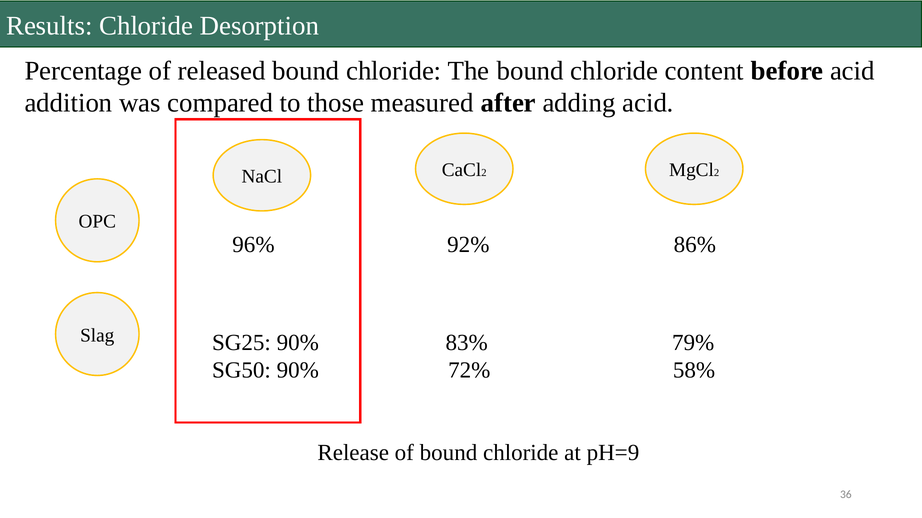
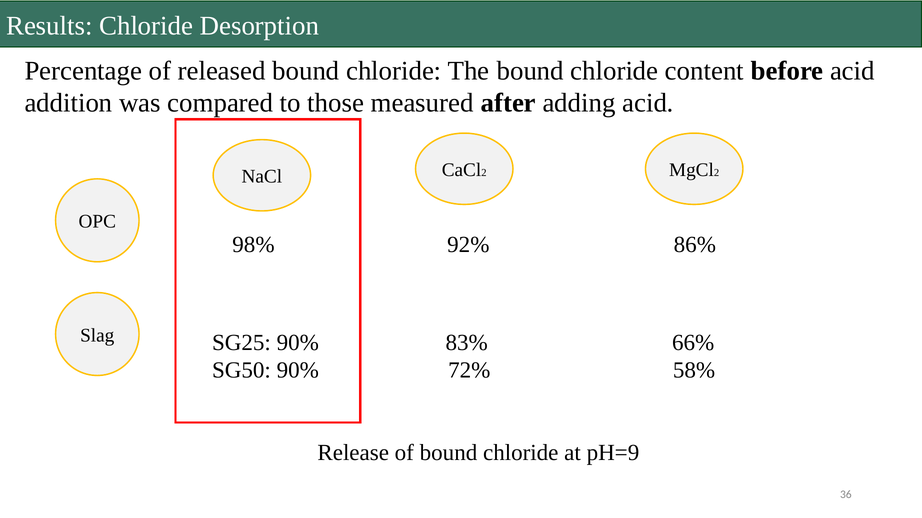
96%: 96% -> 98%
79%: 79% -> 66%
